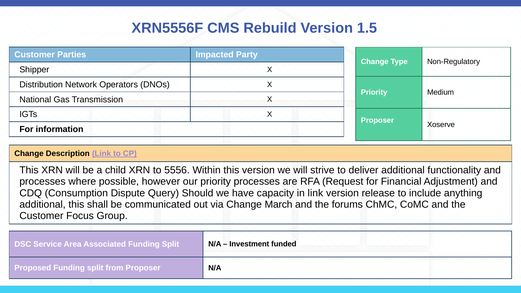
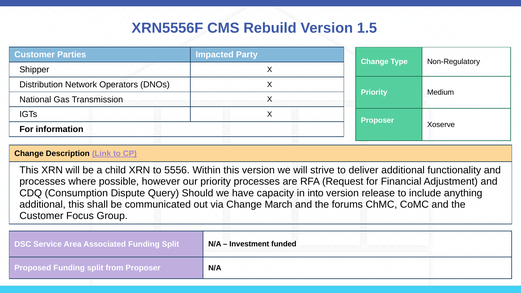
in link: link -> into
